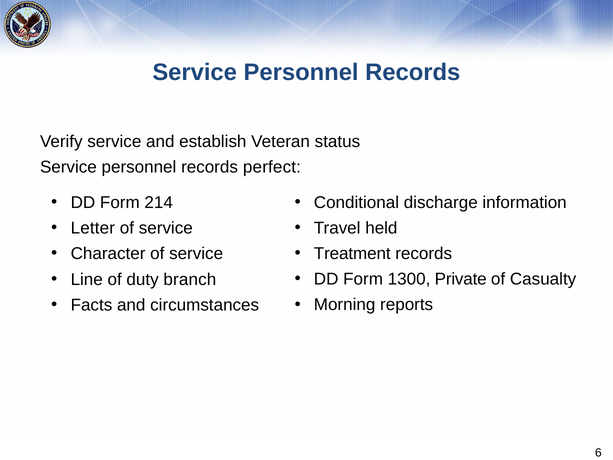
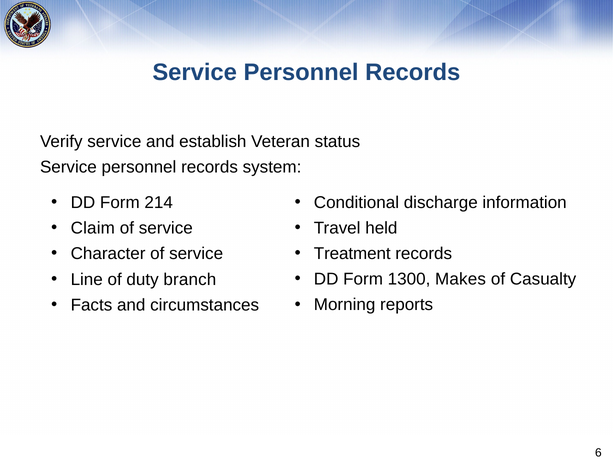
perfect: perfect -> system
Letter: Letter -> Claim
Private: Private -> Makes
